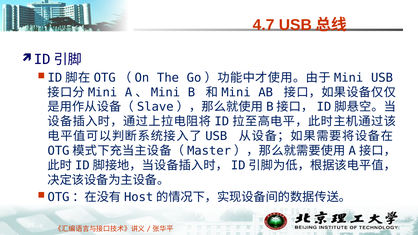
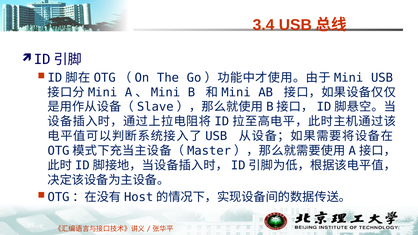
4.7: 4.7 -> 3.4
